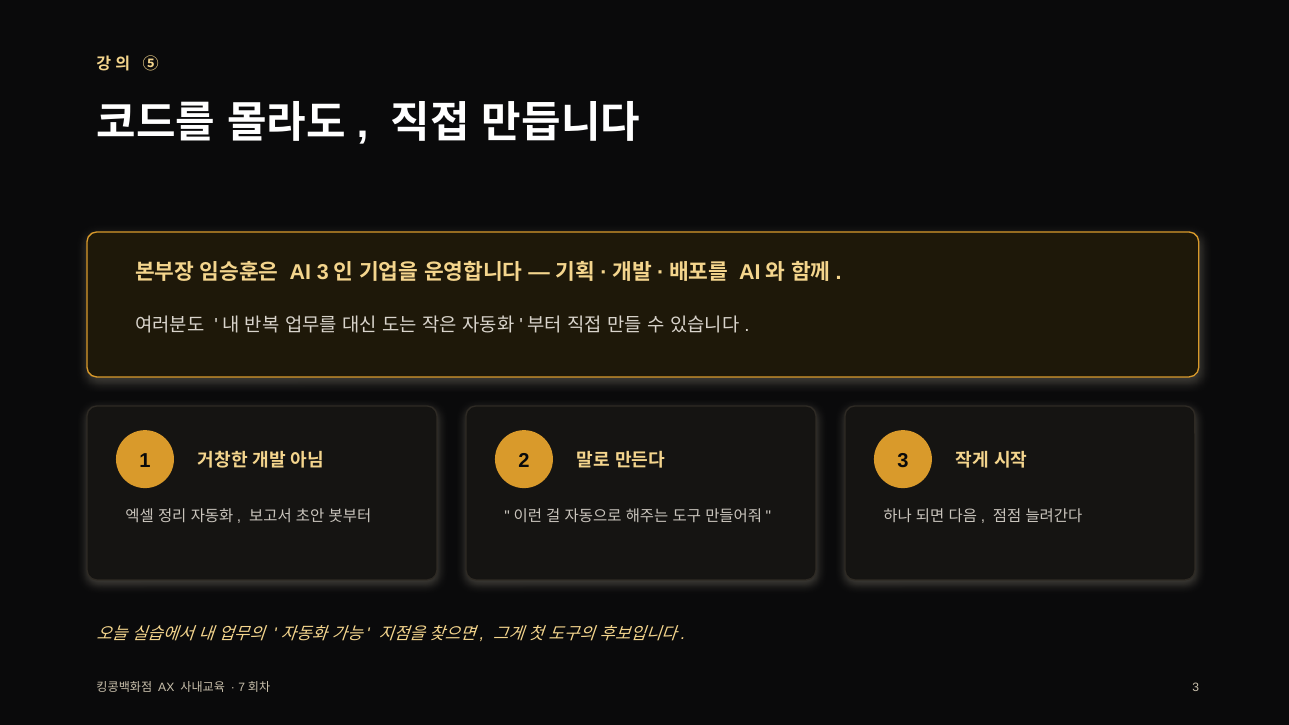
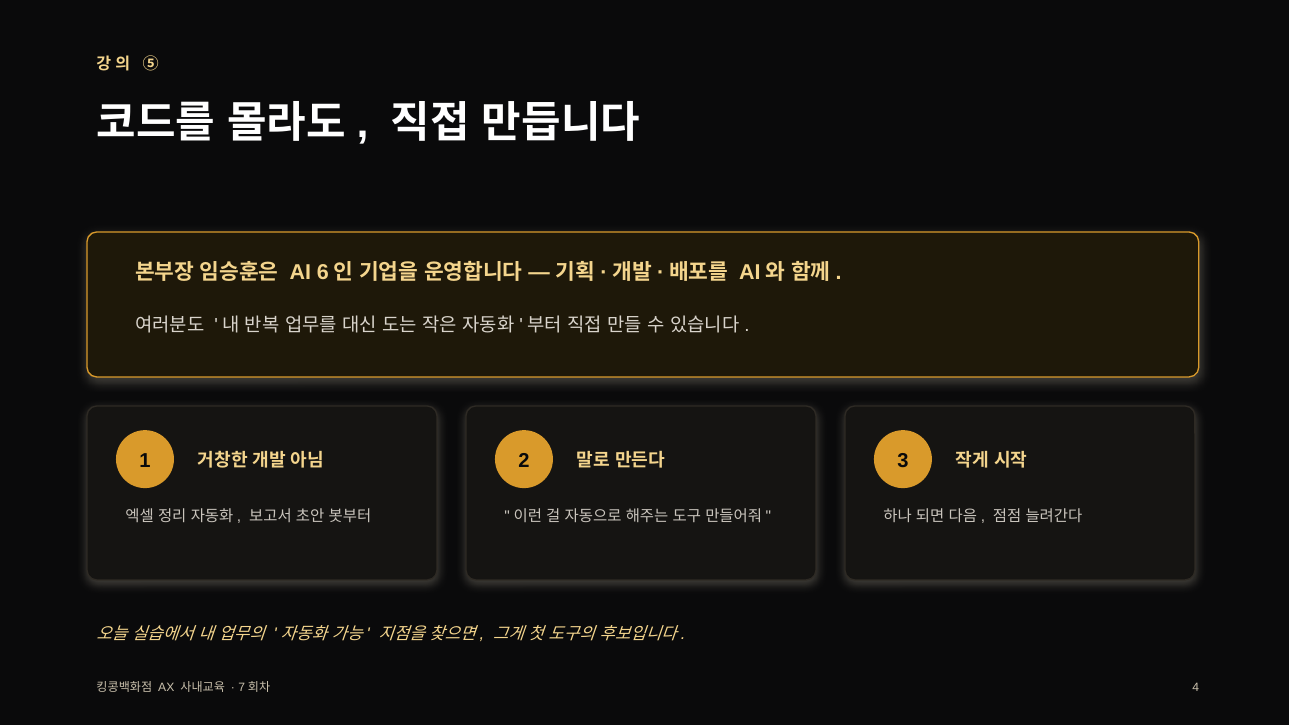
AI 3: 3 -> 6
3 at (1196, 687): 3 -> 4
